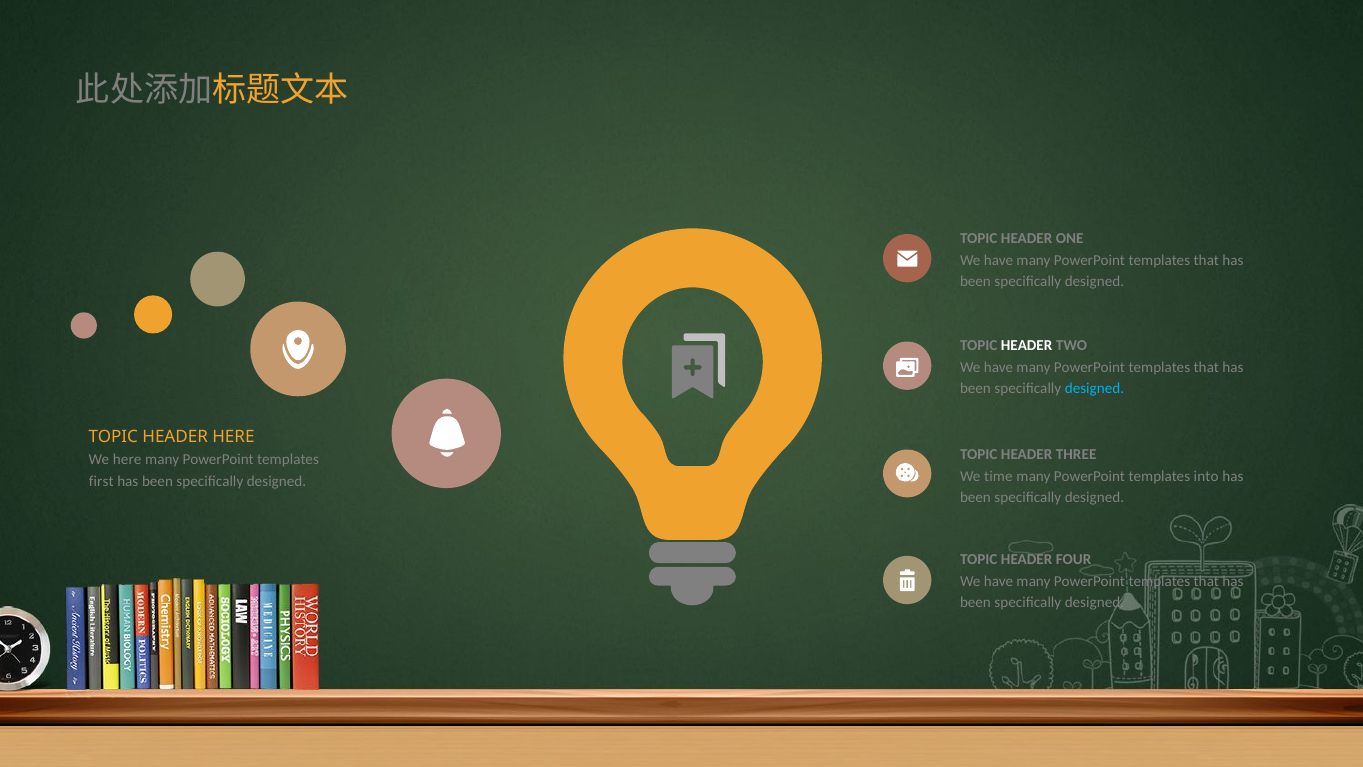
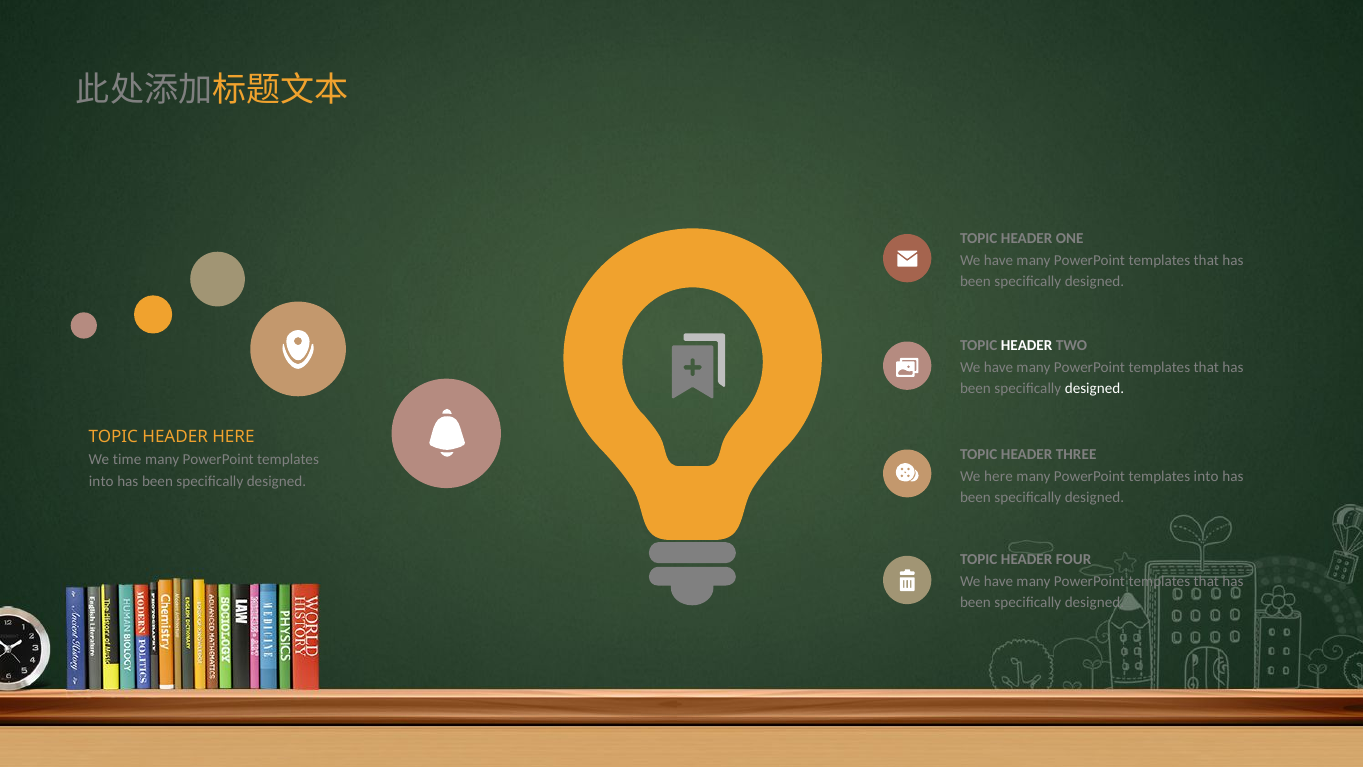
designed at (1094, 389) colour: light blue -> white
We here: here -> time
We time: time -> here
first at (101, 481): first -> into
